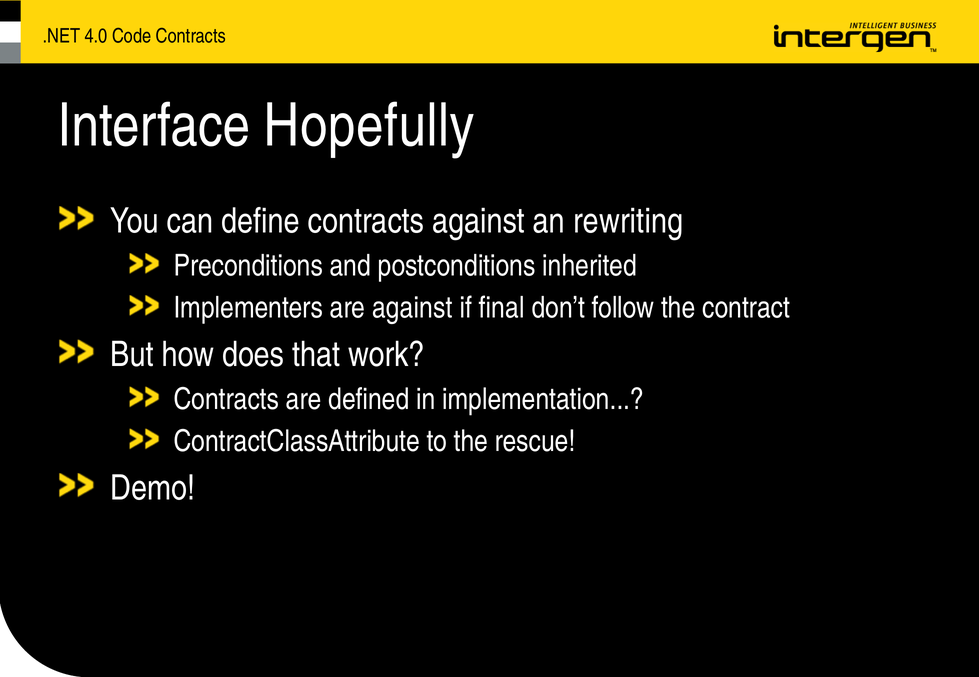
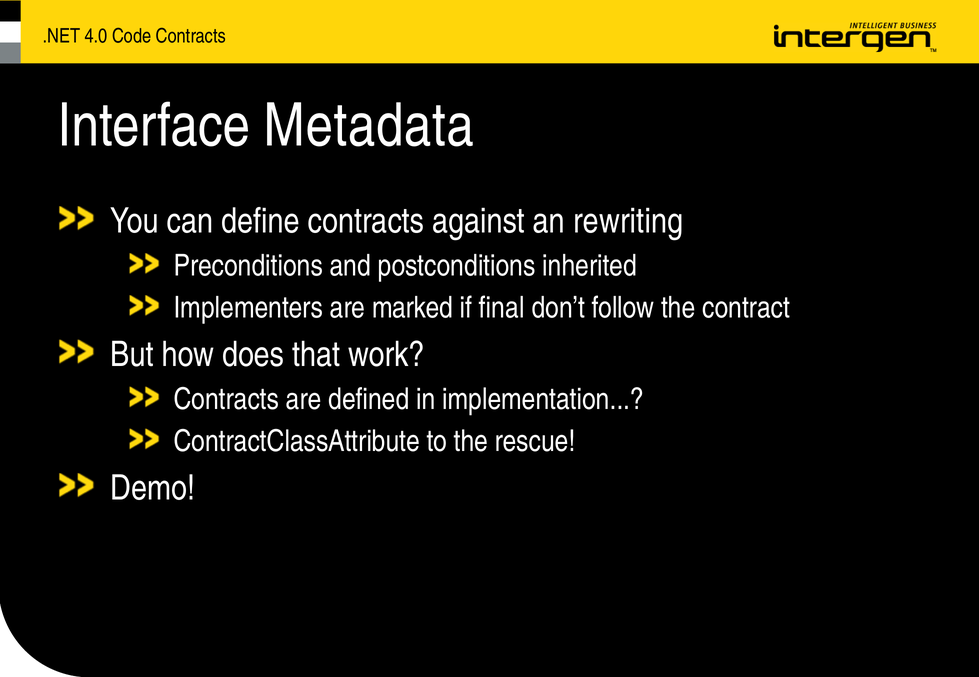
Hopefully: Hopefully -> Metadata
are against: against -> marked
